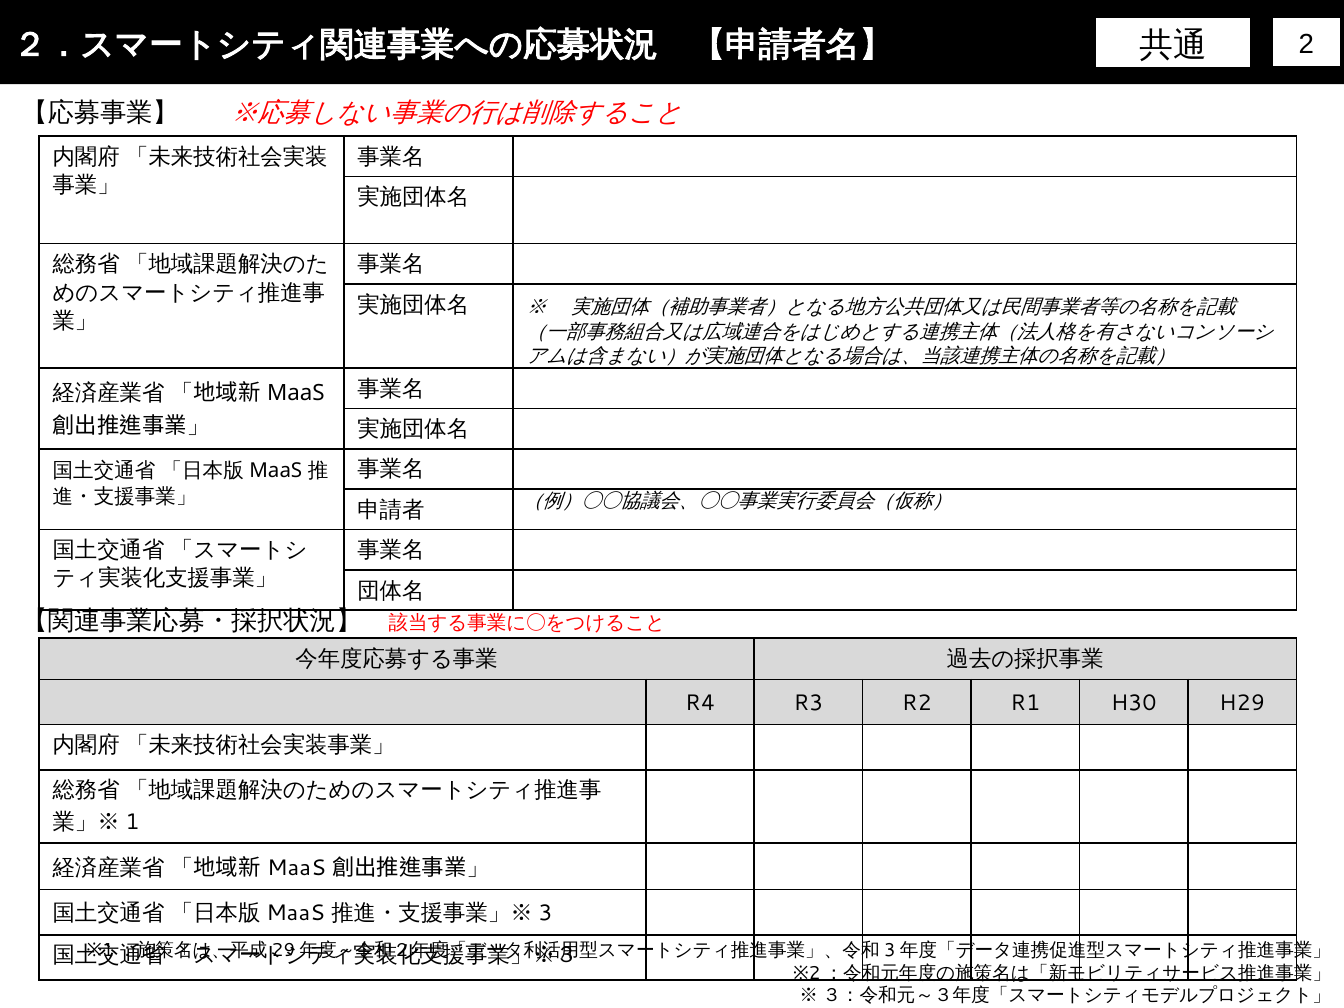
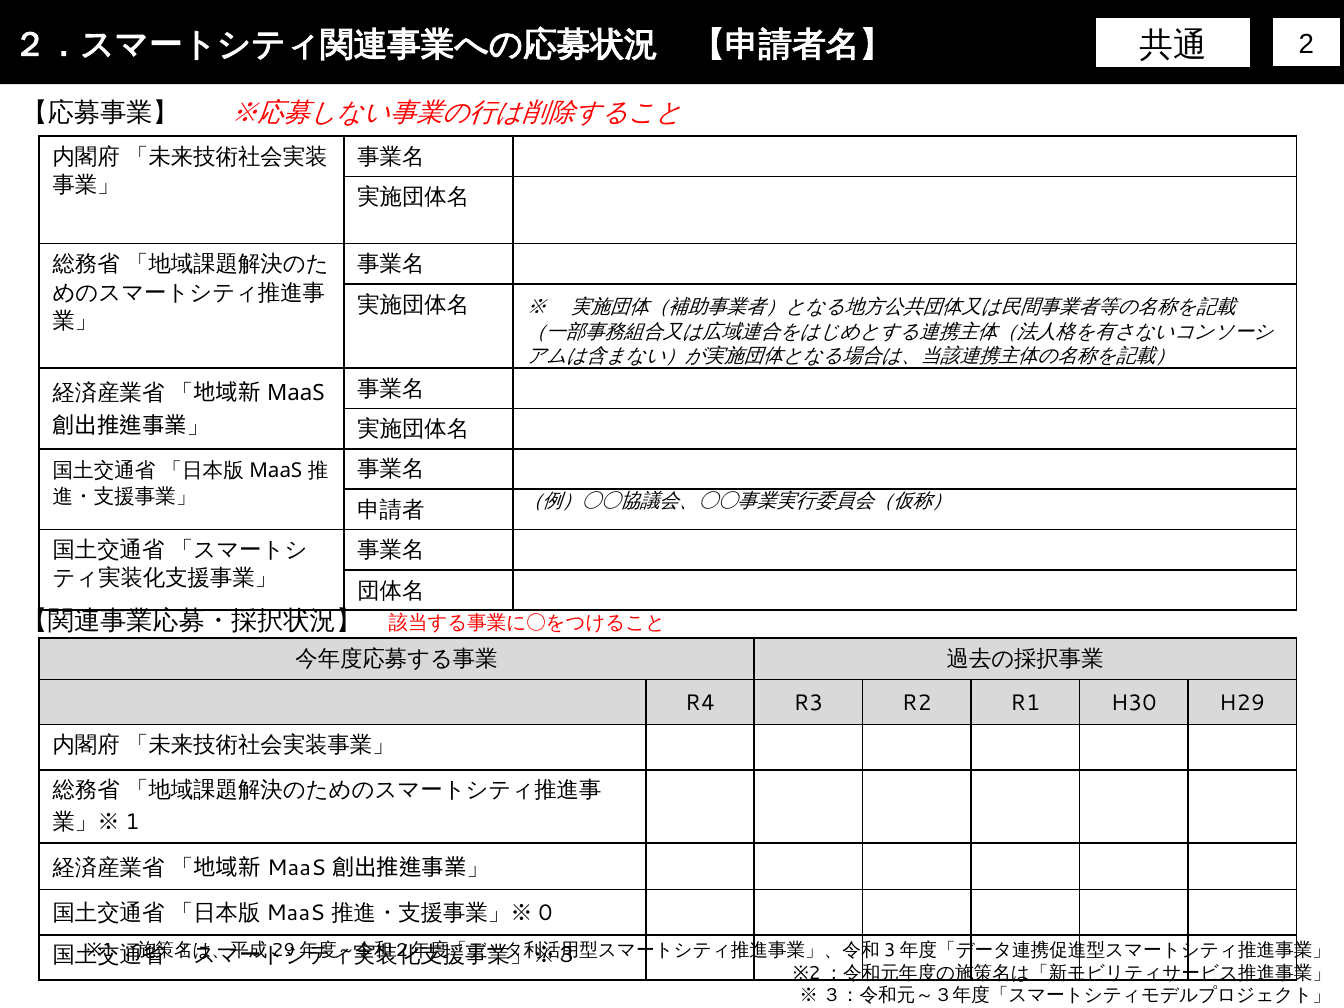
3: 3 -> 0
